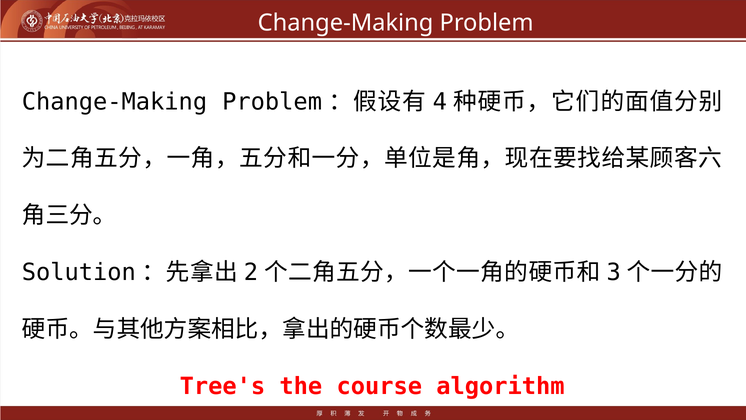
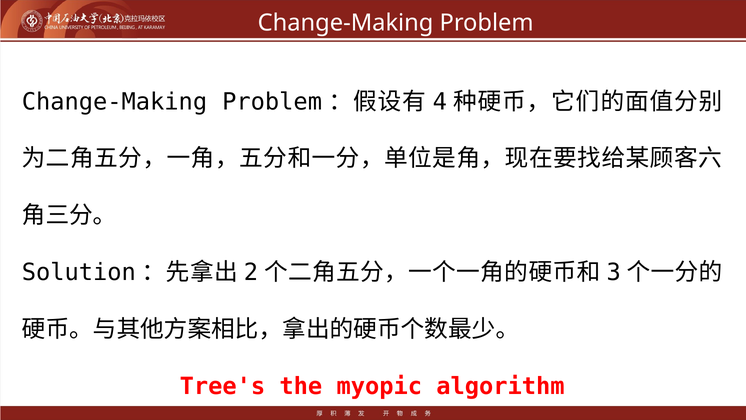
course: course -> myopic
